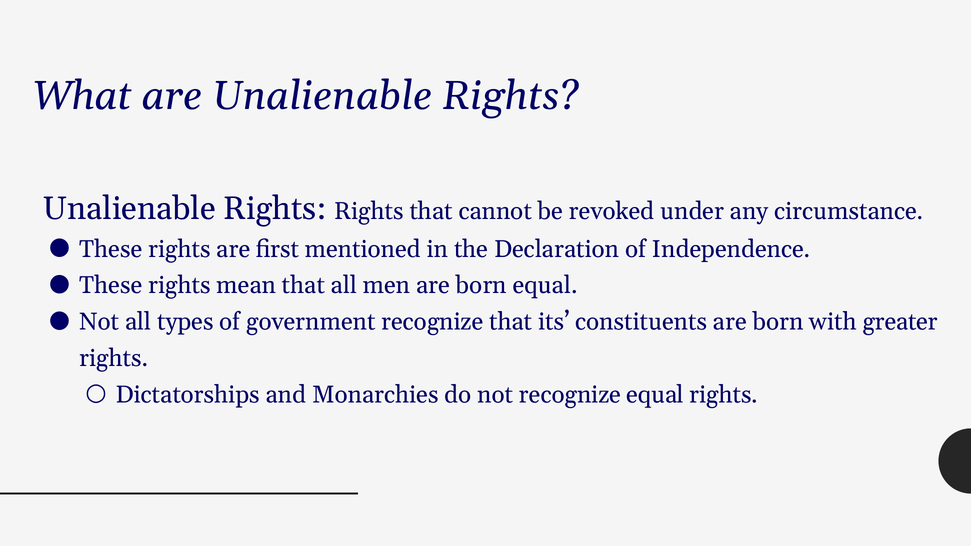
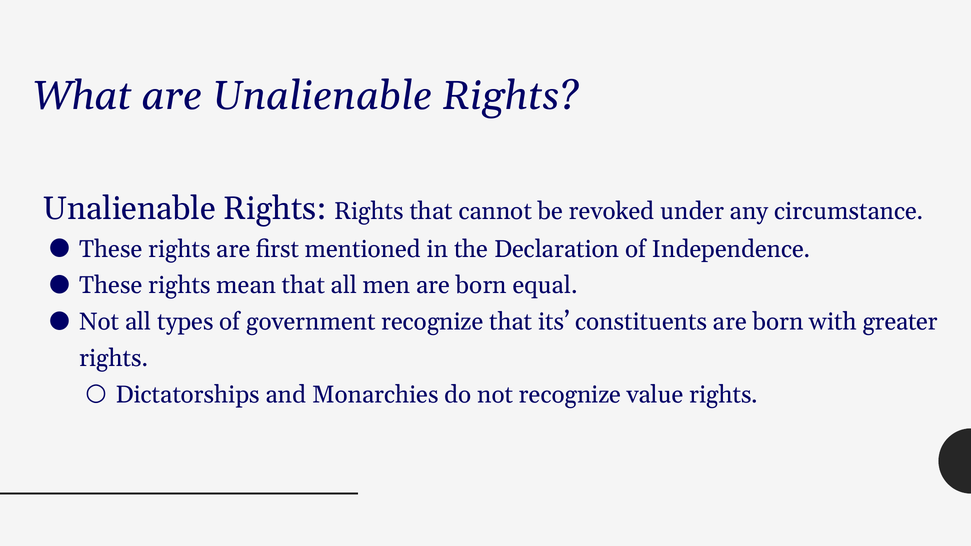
recognize equal: equal -> value
